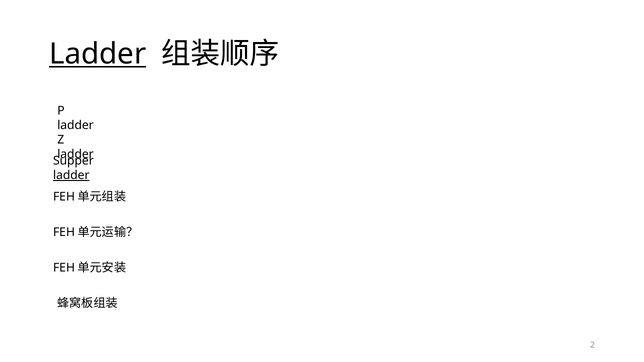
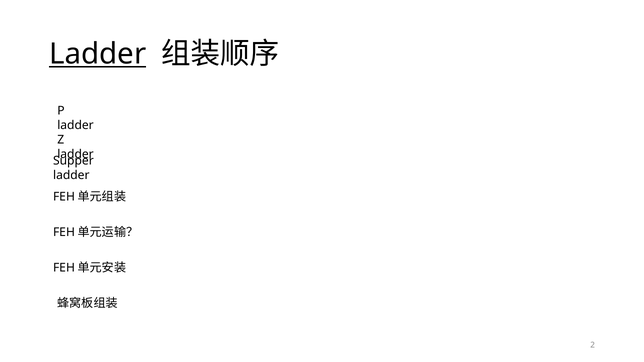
ladder at (71, 175) underline: present -> none
